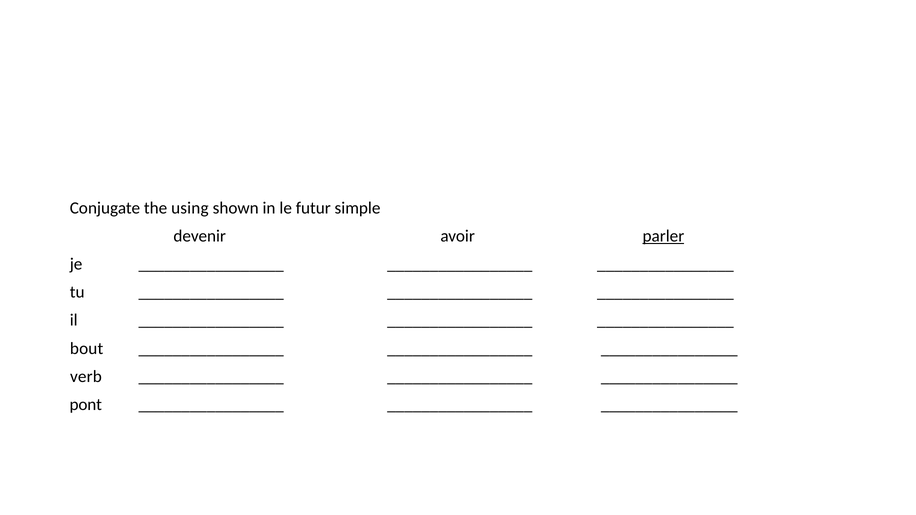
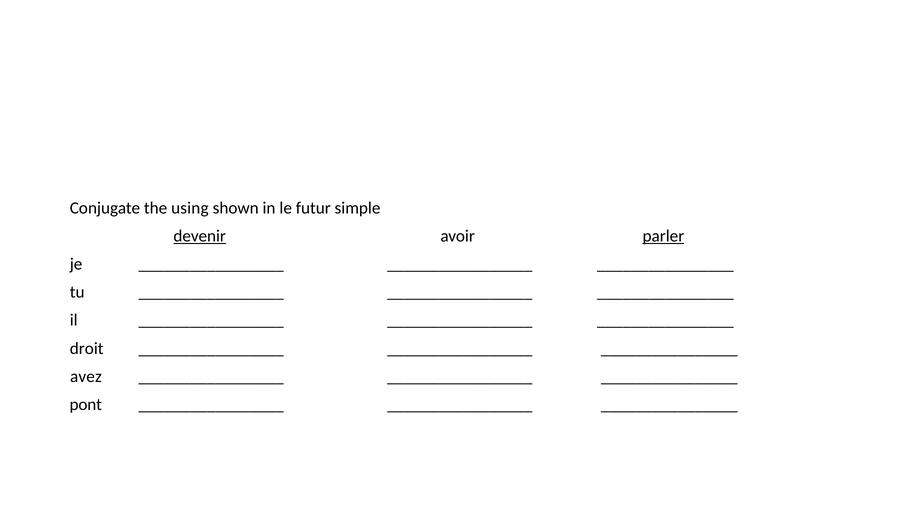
devenir underline: none -> present
bout: bout -> droit
verb: verb -> avez
